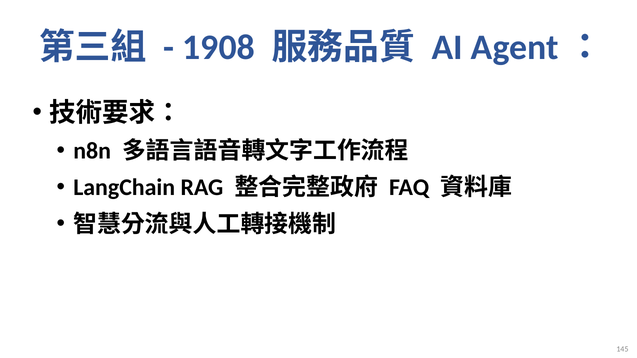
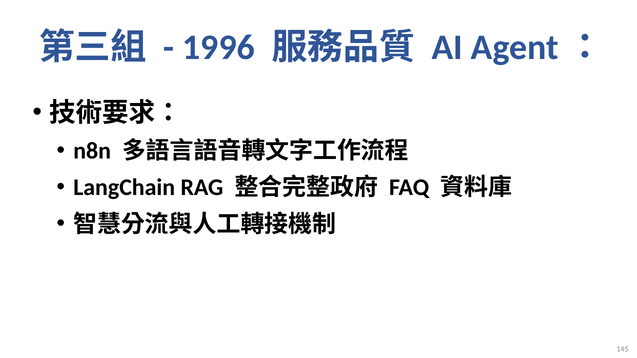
1908: 1908 -> 1996
